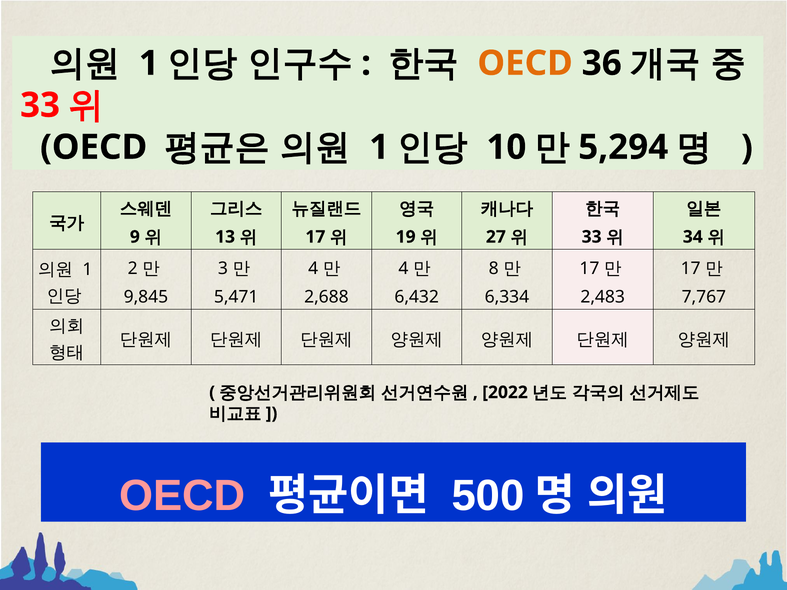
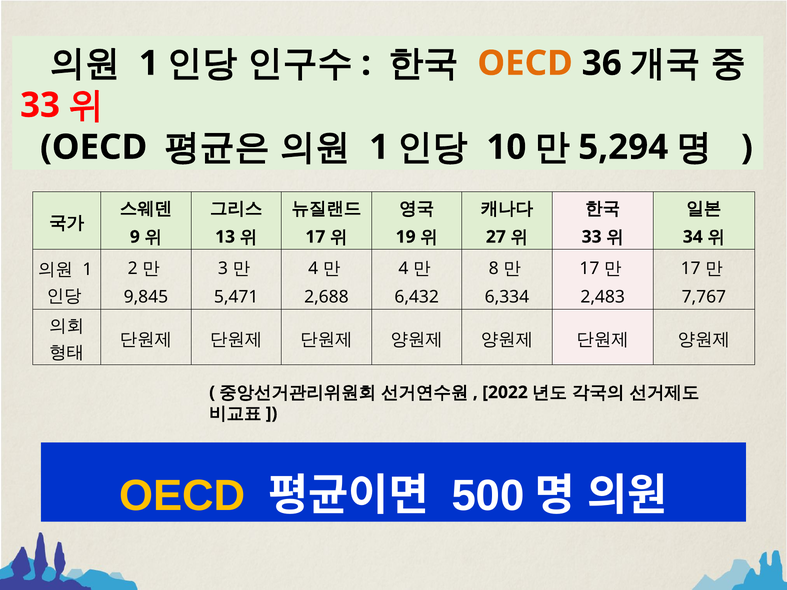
OECD at (182, 496) colour: pink -> yellow
